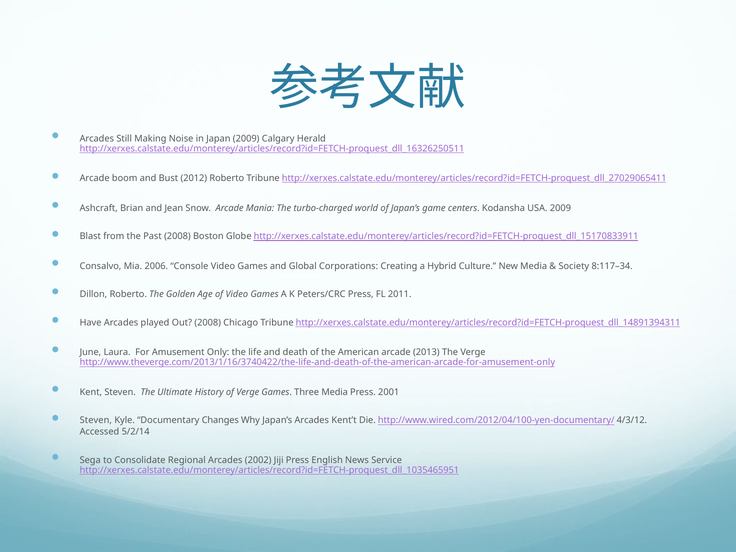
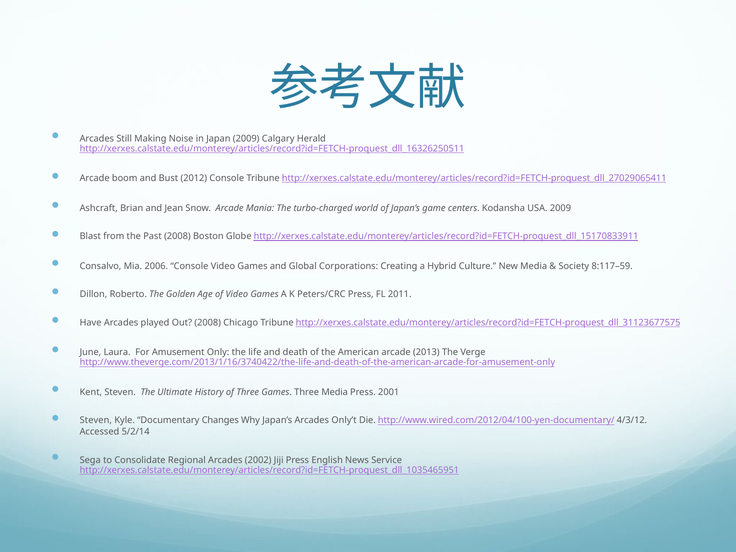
2012 Roberto: Roberto -> Console
8:117–34: 8:117–34 -> 8:117–59
http://xerxes.calstate.edu/monterey/articles/record?id=FETCH-proquest_dll_14891394311: http://xerxes.calstate.edu/monterey/articles/record?id=FETCH-proquest_dll_14891394311 -> http://xerxes.calstate.edu/monterey/articles/record?id=FETCH-proquest_dll_31123677575
of Verge: Verge -> Three
Kent’t: Kent’t -> Only’t
